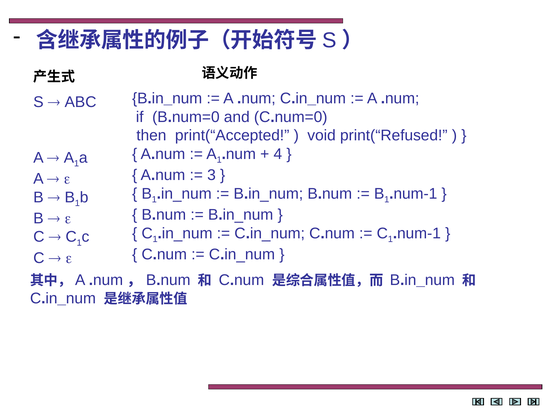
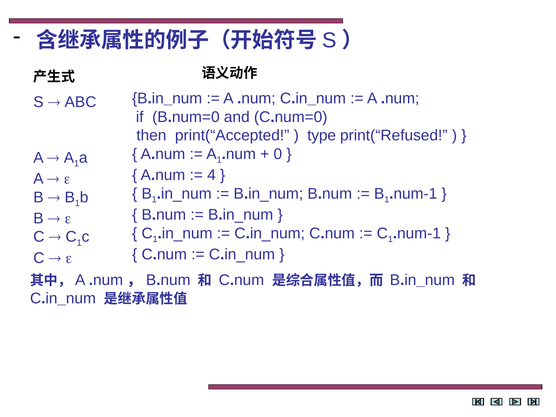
void: void -> type
4: 4 -> 0
3: 3 -> 4
